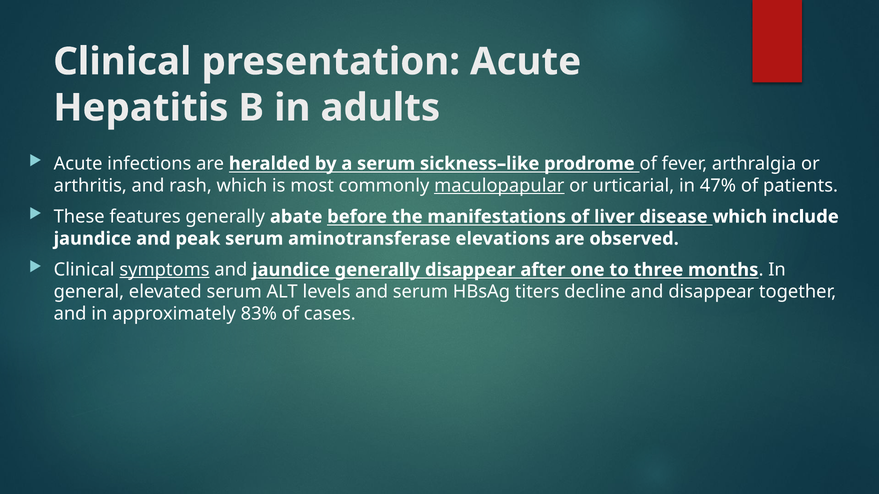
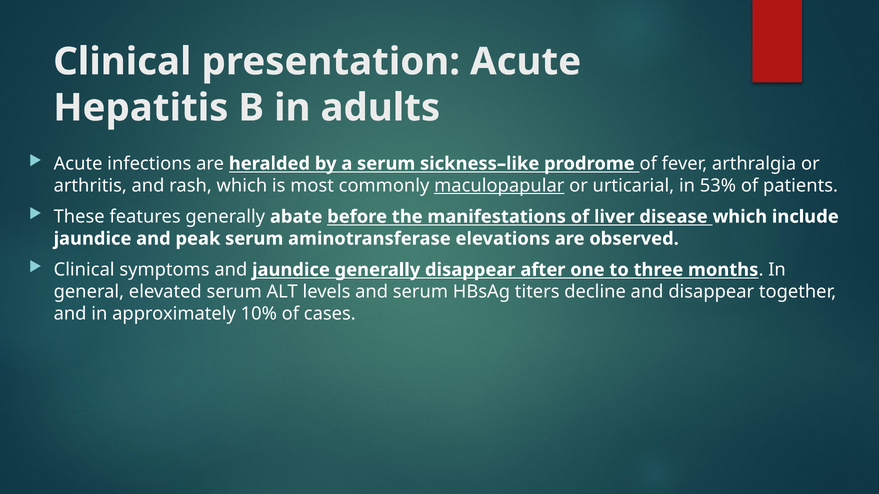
47%: 47% -> 53%
symptoms underline: present -> none
83%: 83% -> 10%
